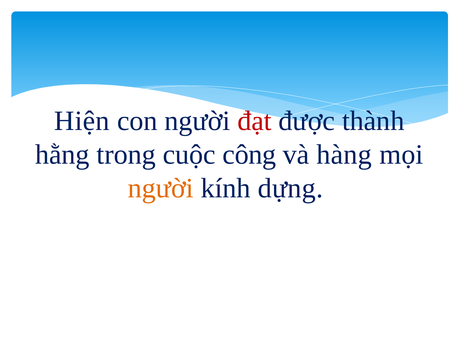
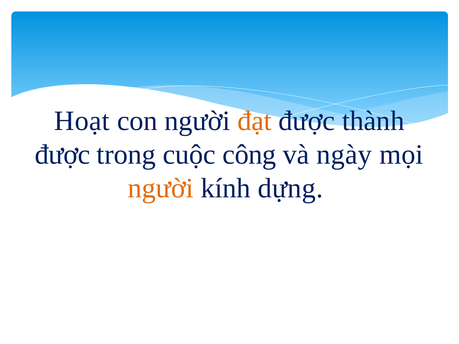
Hiện: Hiện -> Hoạt
đạt colour: red -> orange
hằng at (62, 155): hằng -> được
hàng: hàng -> ngày
